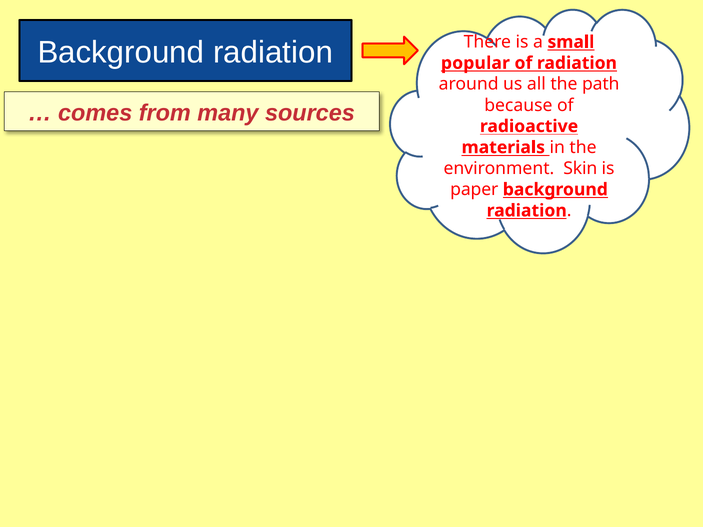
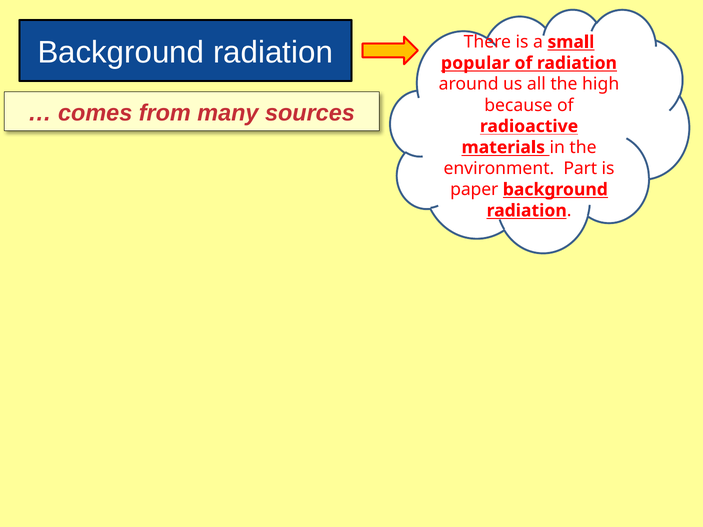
path: path -> high
Skin: Skin -> Part
